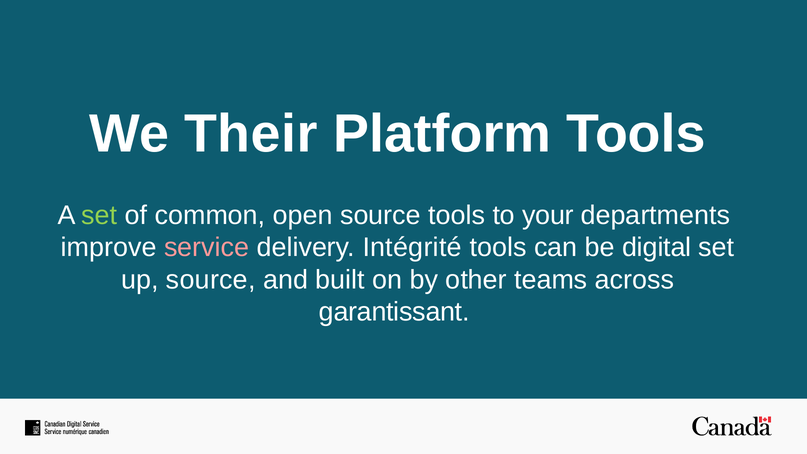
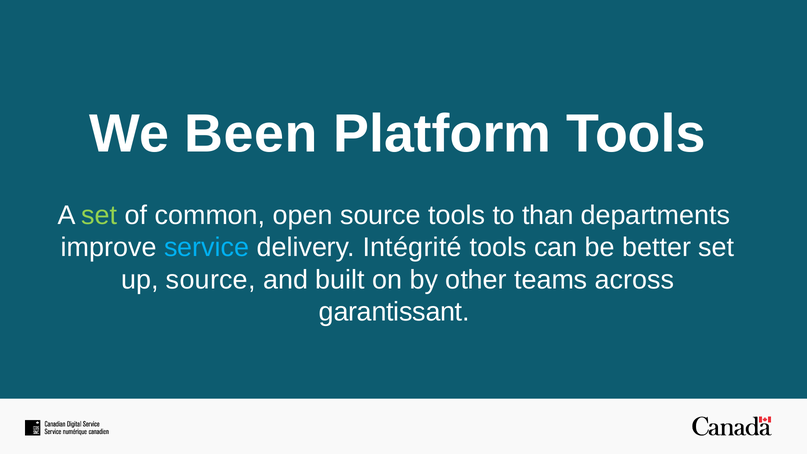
Their: Their -> Been
your: your -> than
service colour: pink -> light blue
digital: digital -> better
